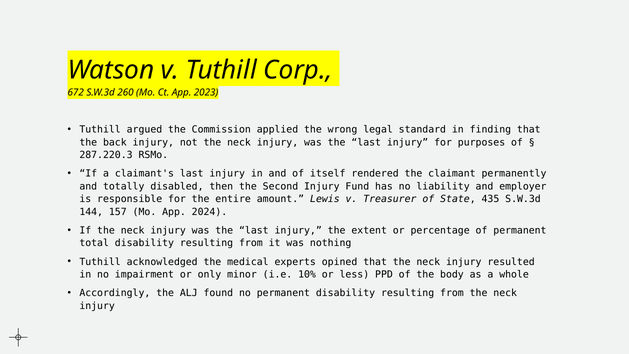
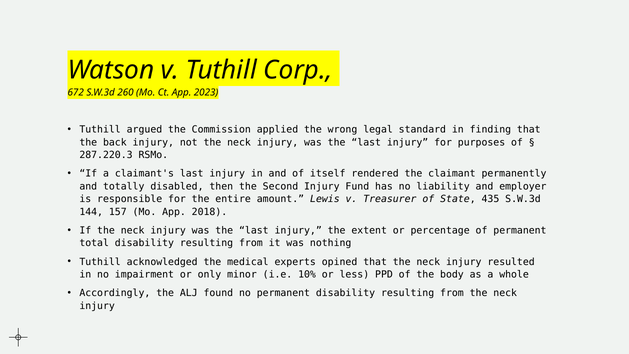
2024: 2024 -> 2018
